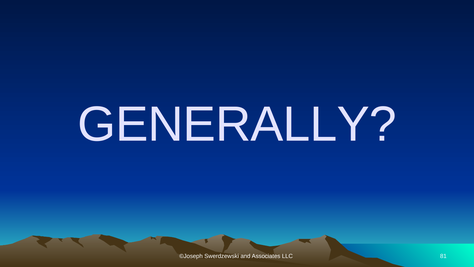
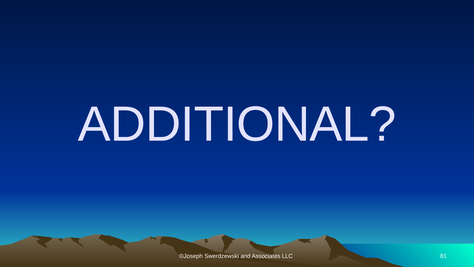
GENERALLY: GENERALLY -> ADDITIONAL
